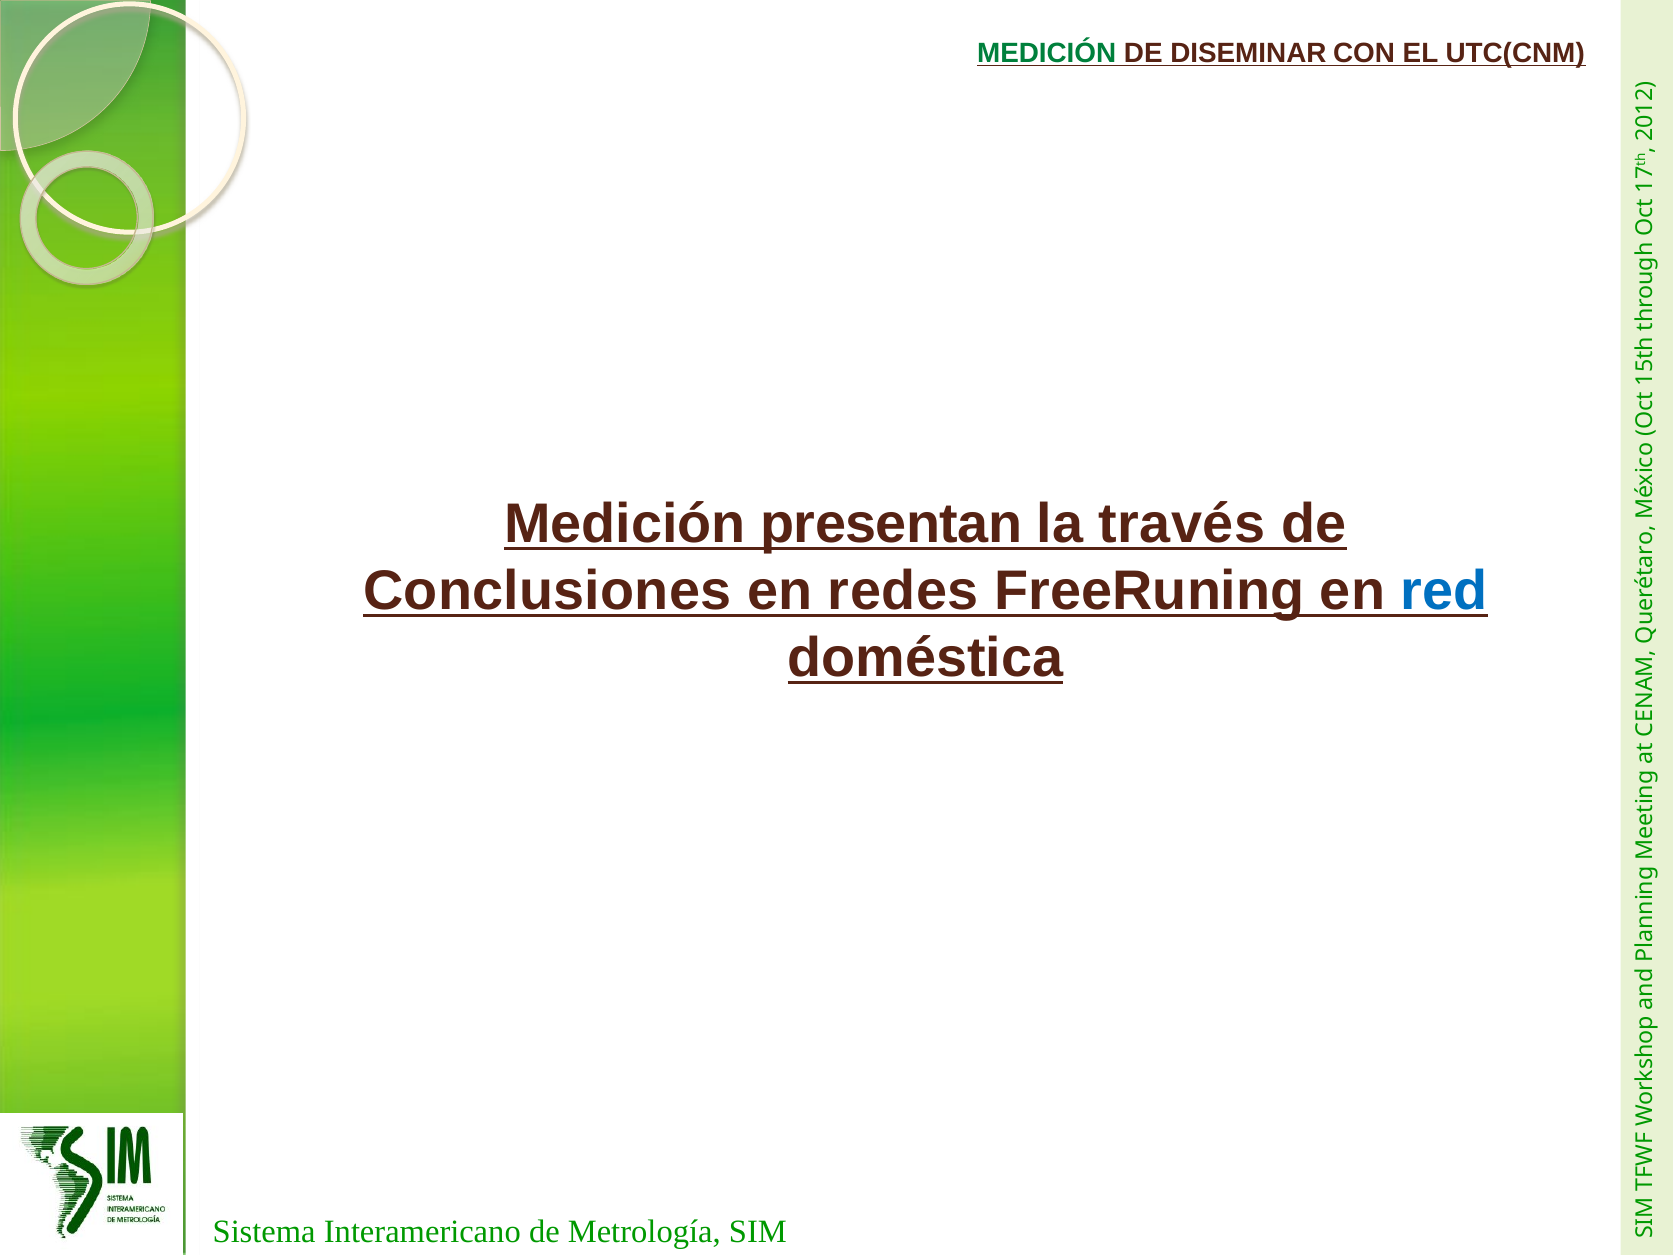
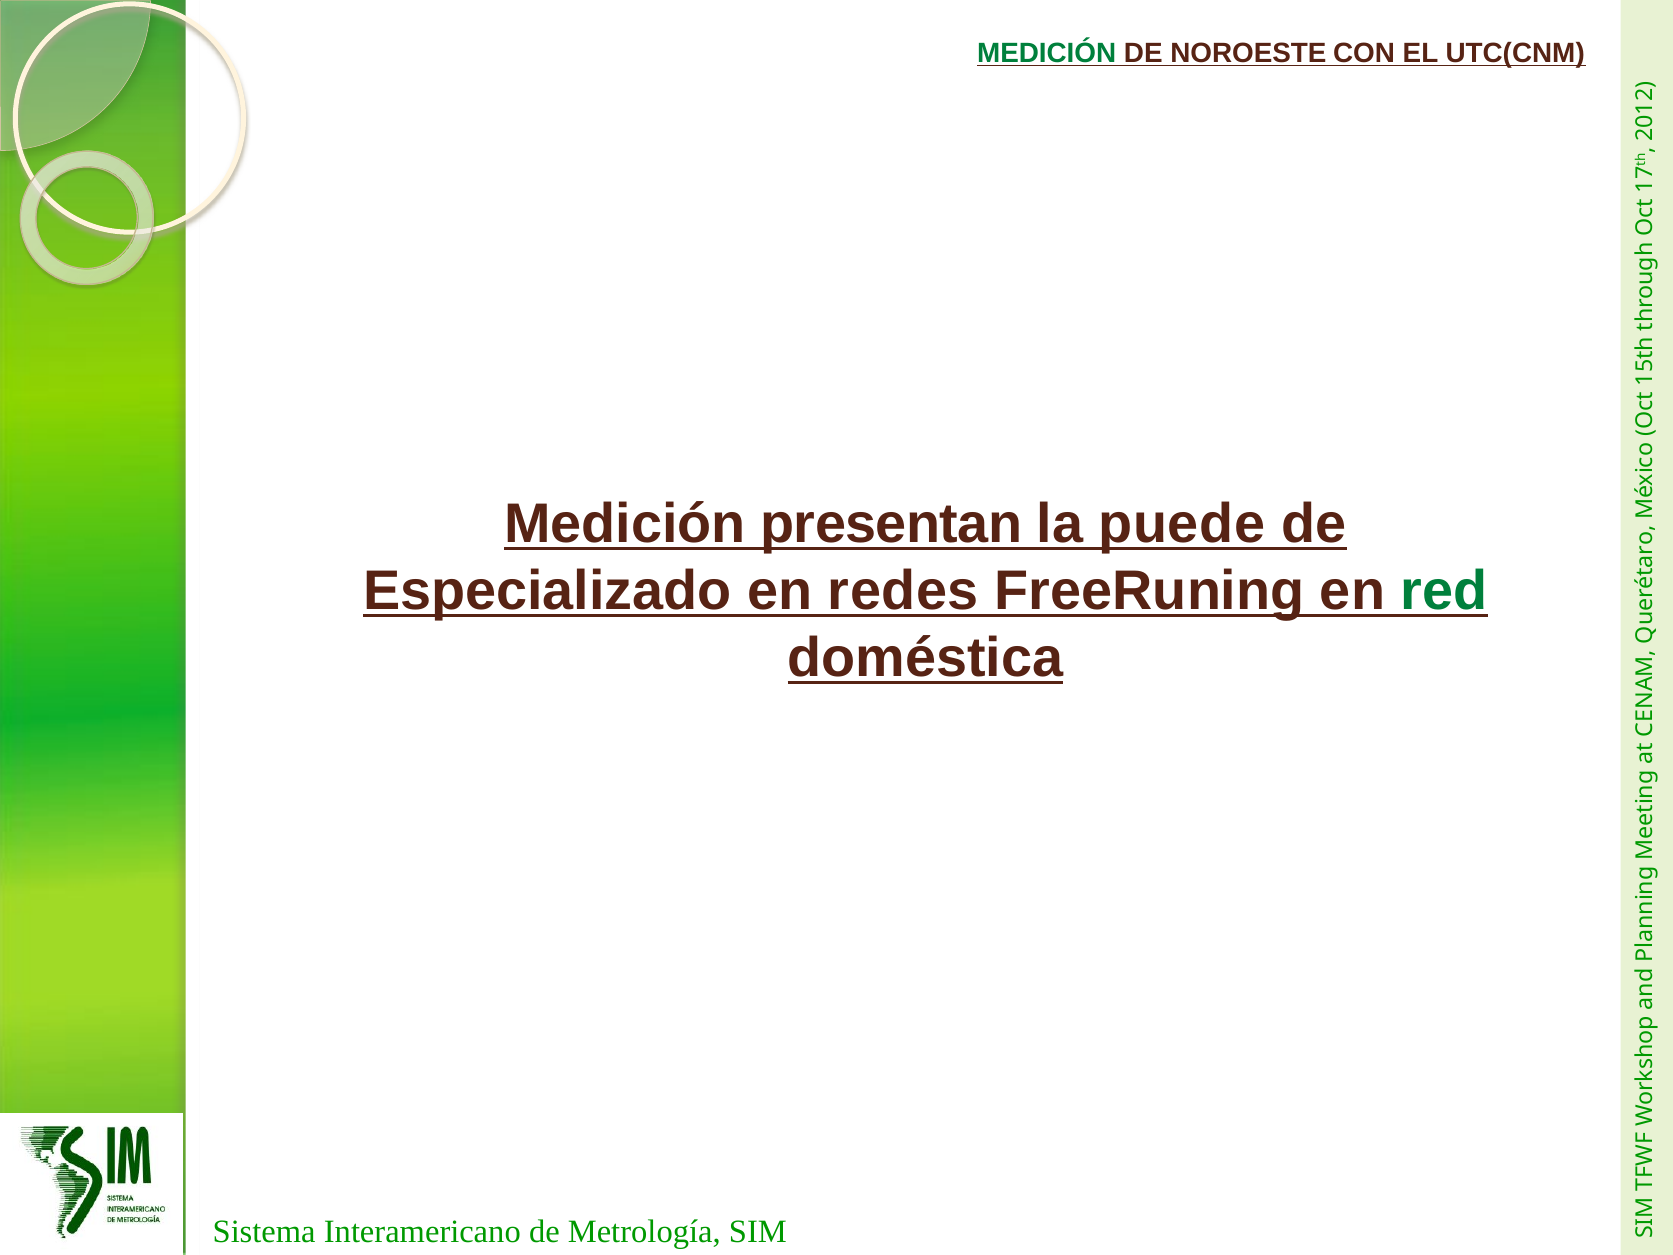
DISEMINAR: DISEMINAR -> NOROESTE
través: través -> puede
Conclusiones: Conclusiones -> Especializado
red colour: blue -> green
